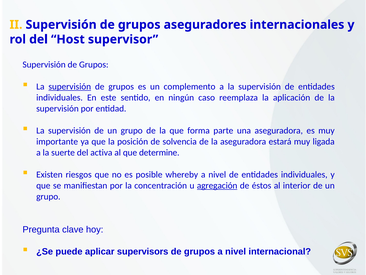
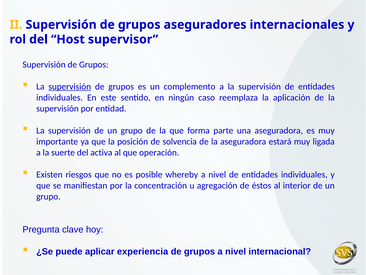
determine: determine -> operación
agregación underline: present -> none
supervisors: supervisors -> experiencia
